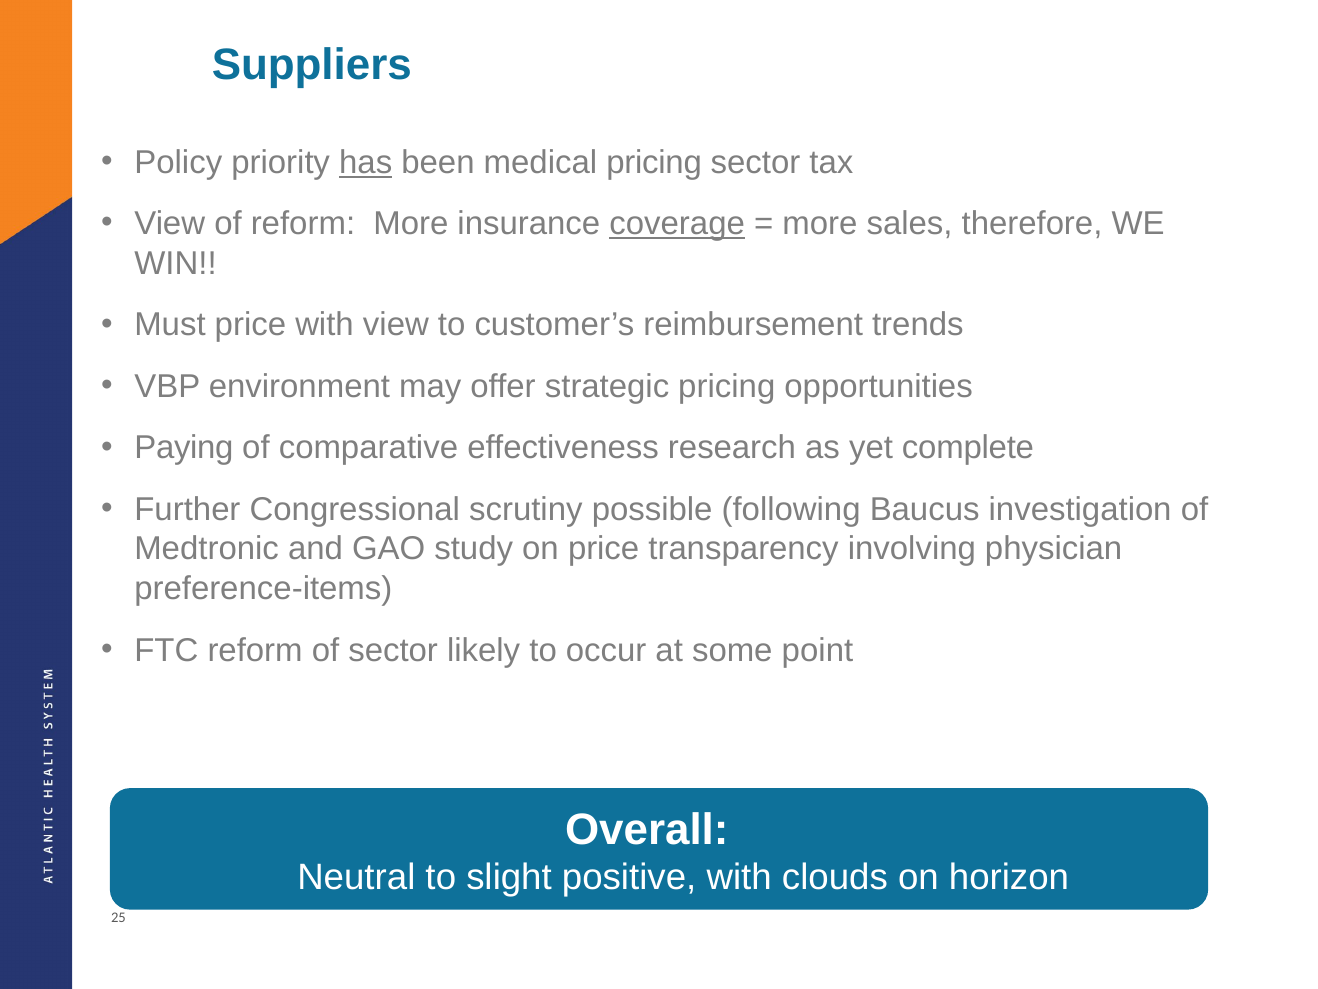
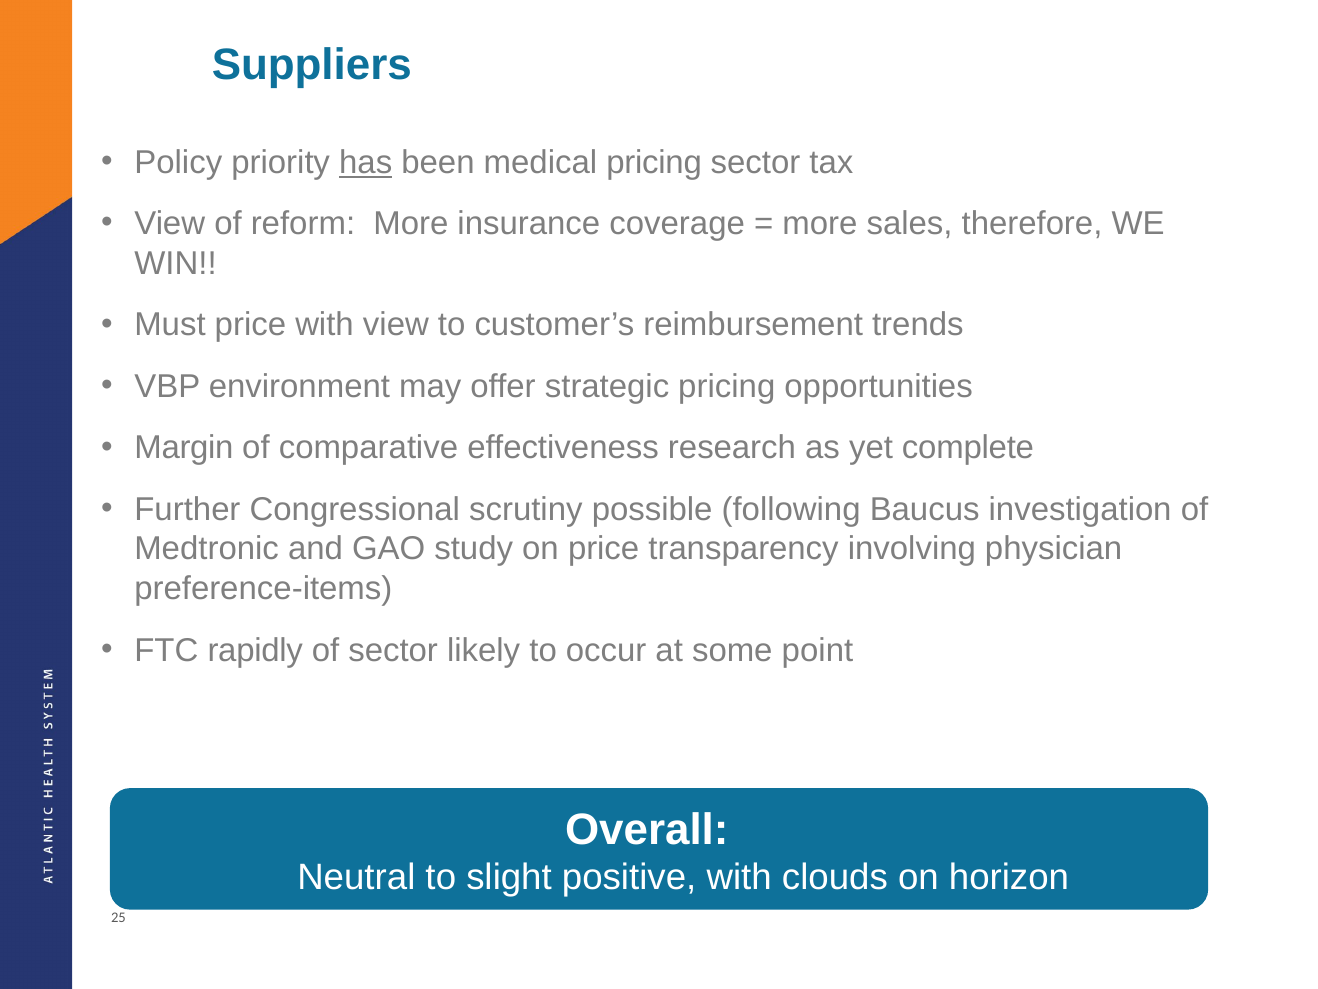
coverage underline: present -> none
Paying: Paying -> Margin
FTC reform: reform -> rapidly
